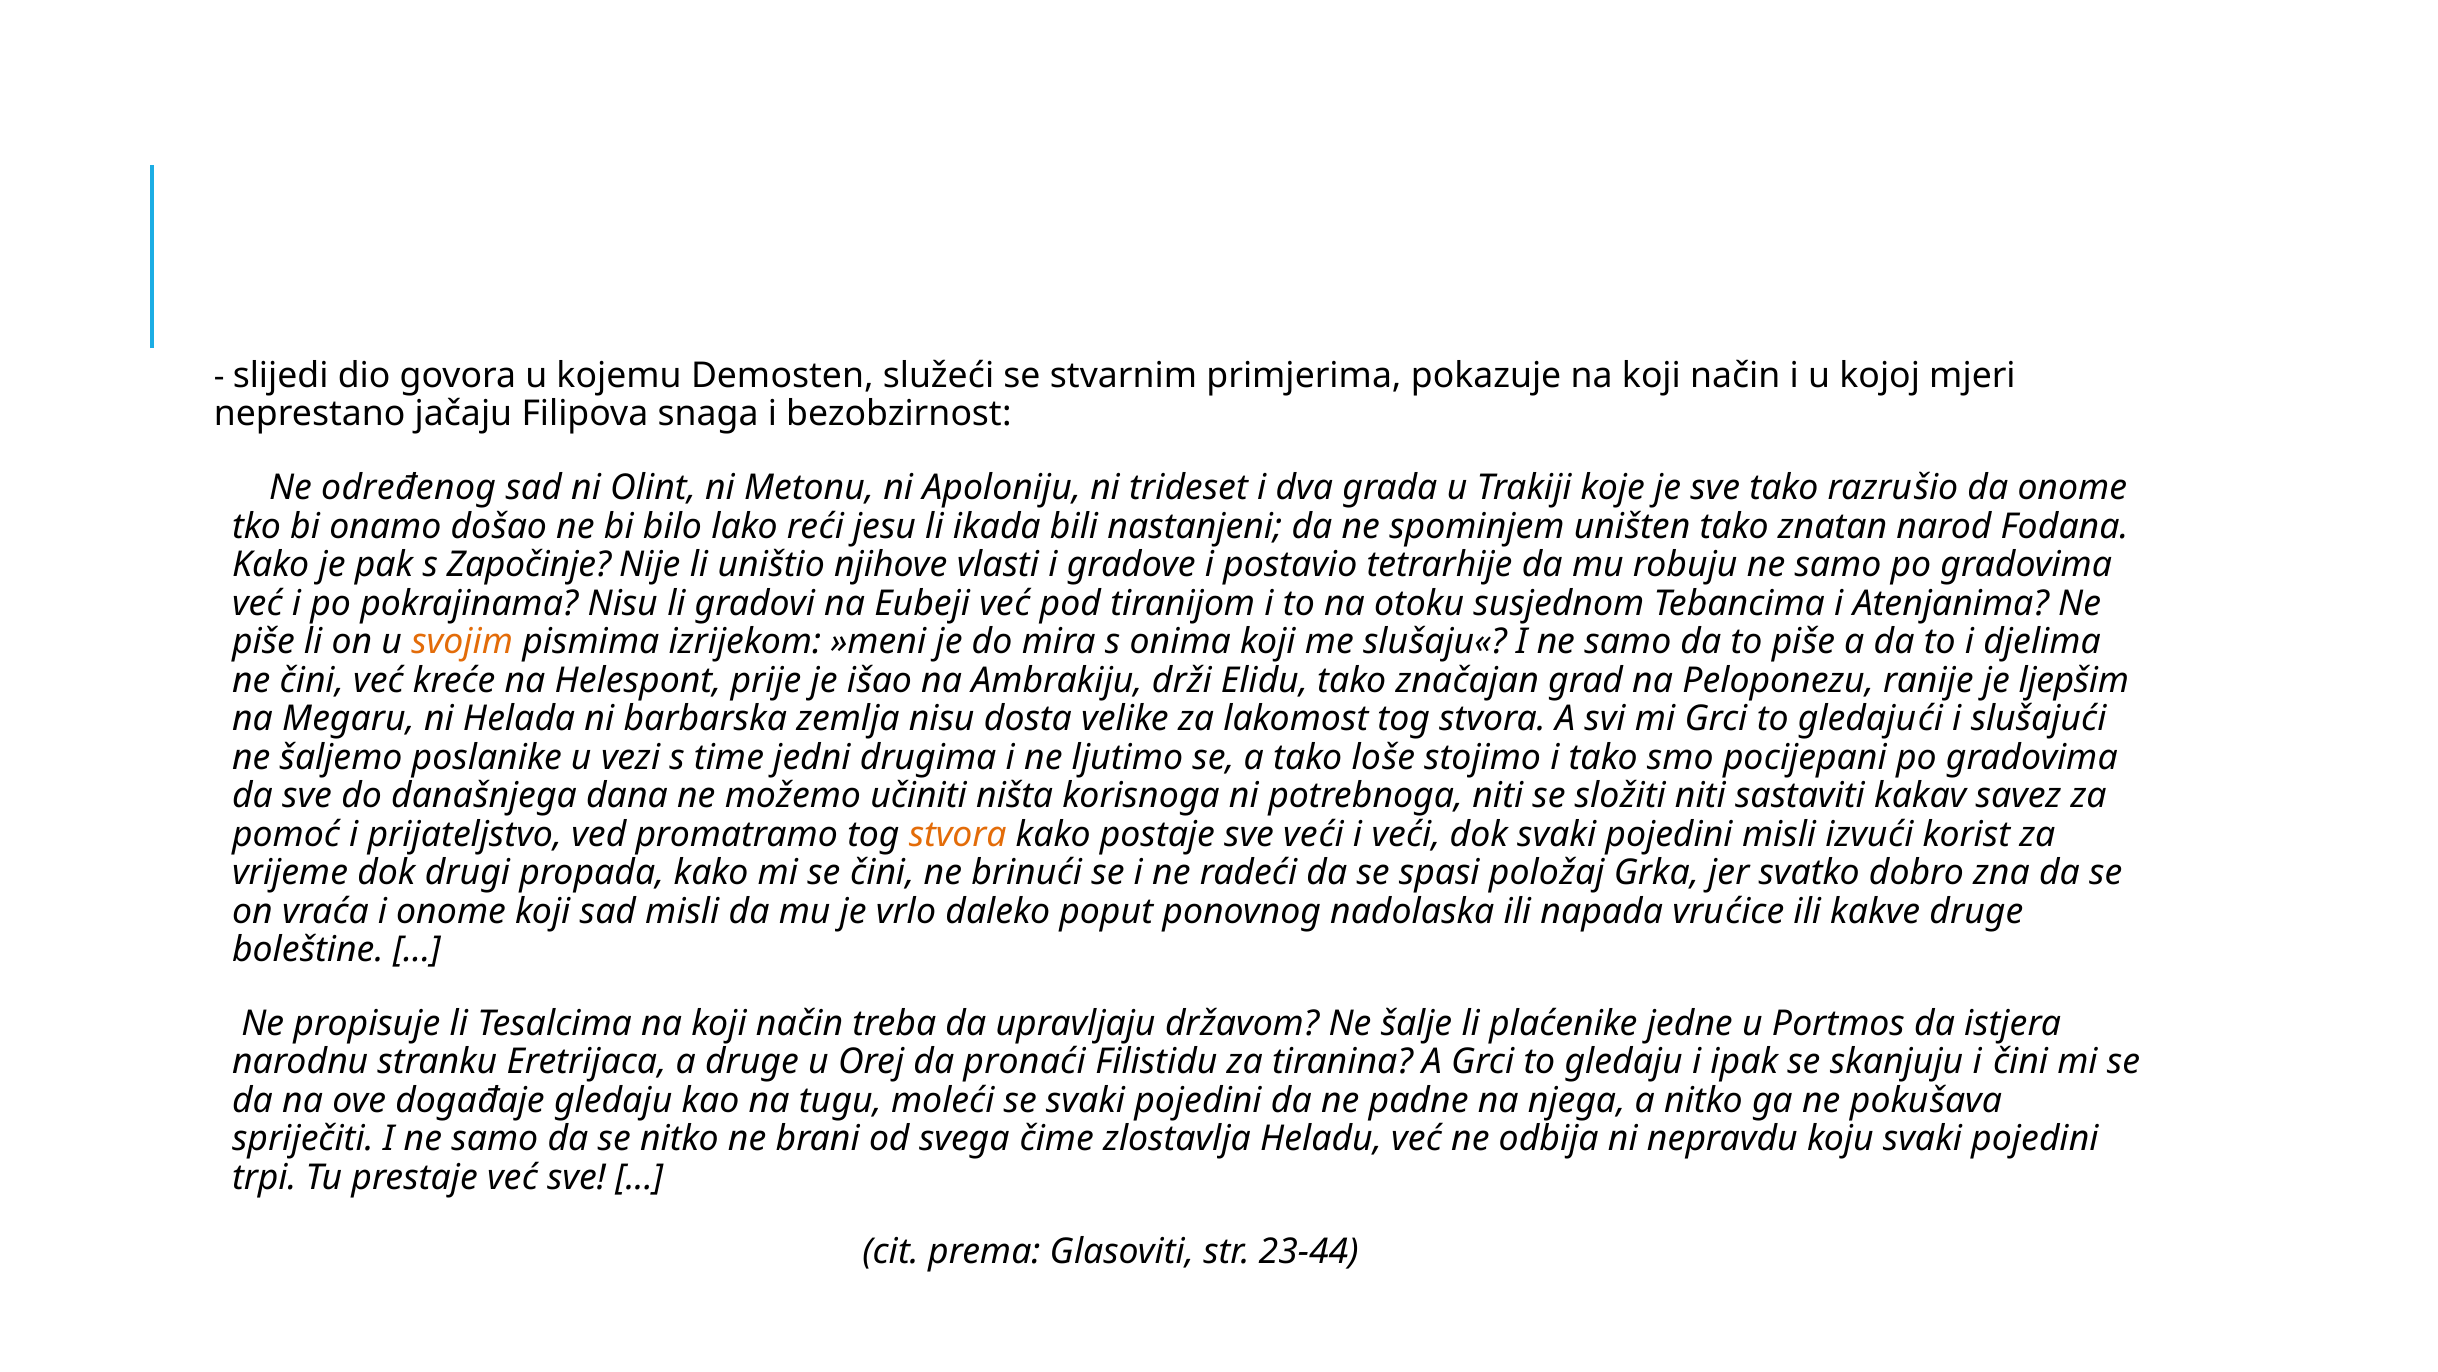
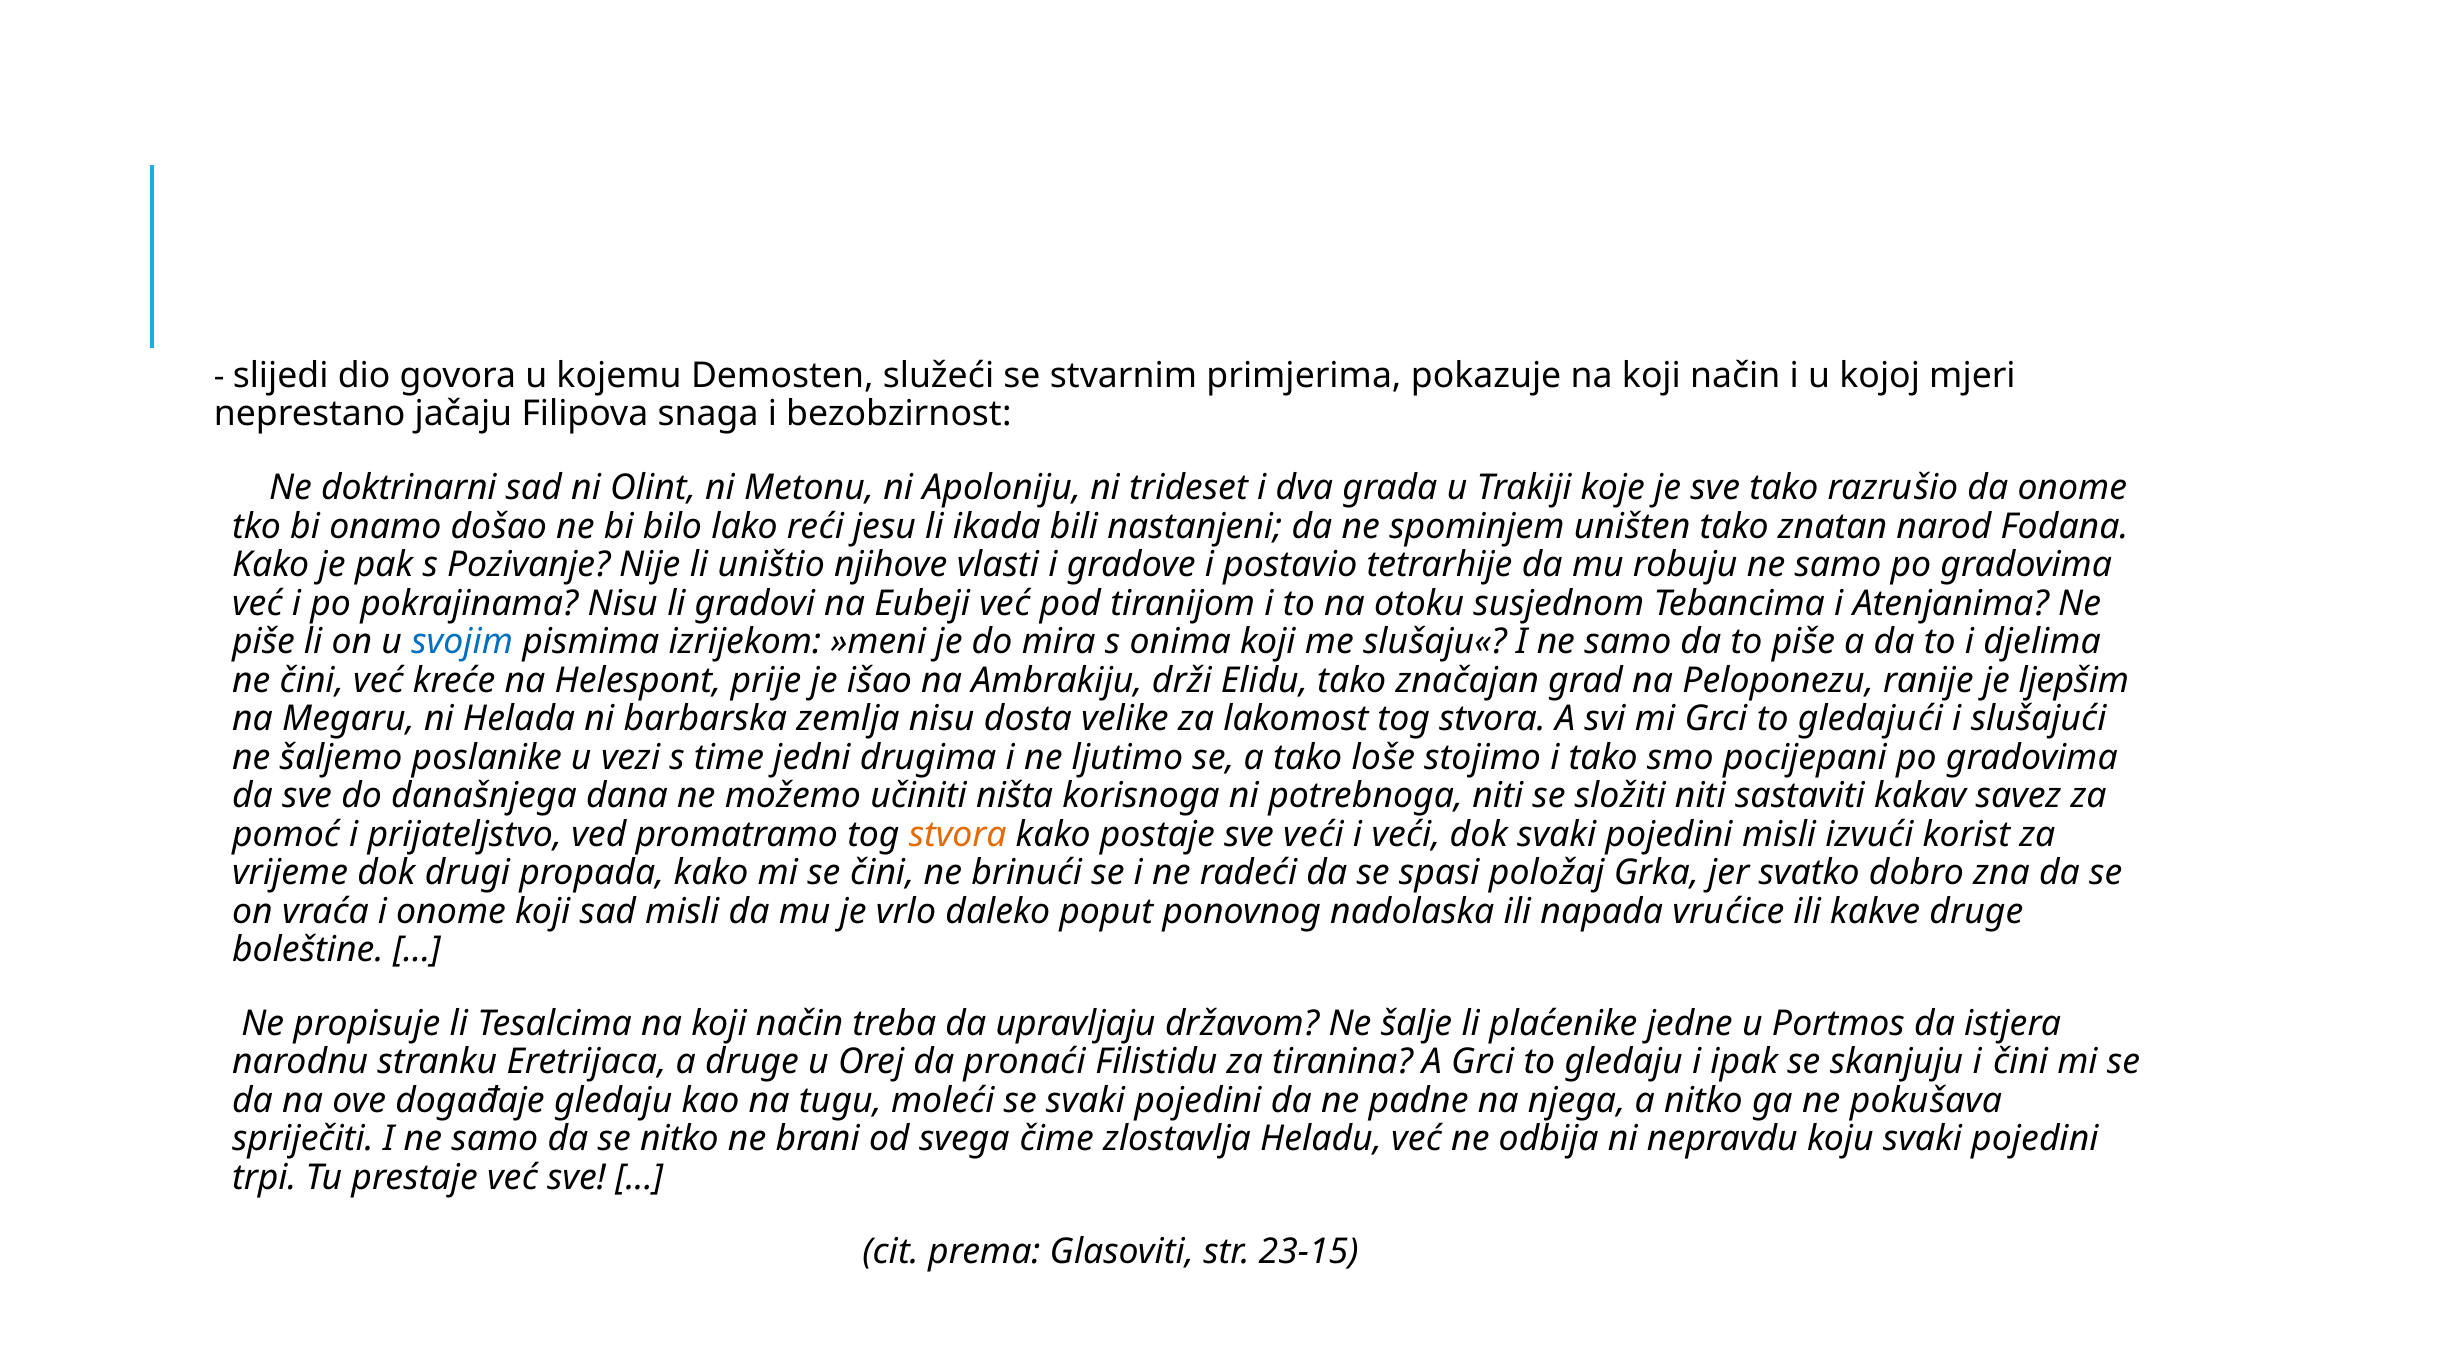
određenog: određenog -> doktrinarni
Započinje: Započinje -> Pozivanje
svojim colour: orange -> blue
23-44: 23-44 -> 23-15
